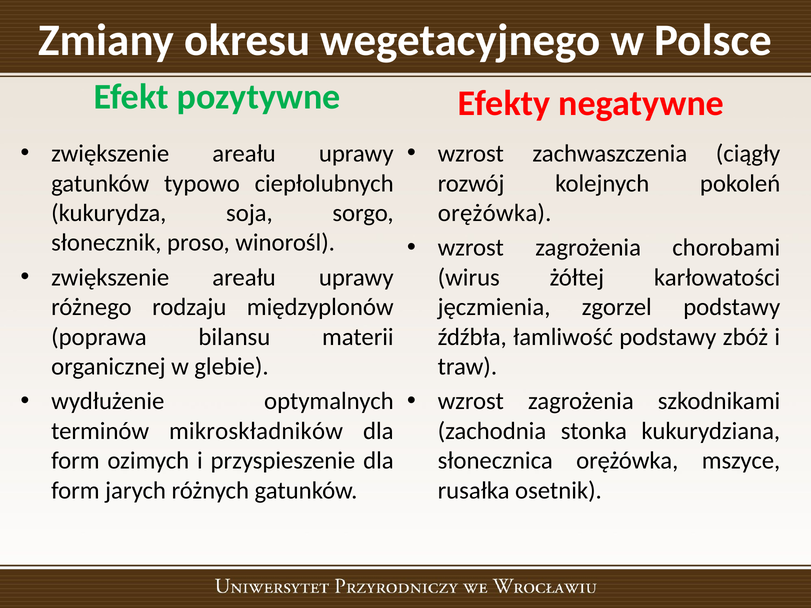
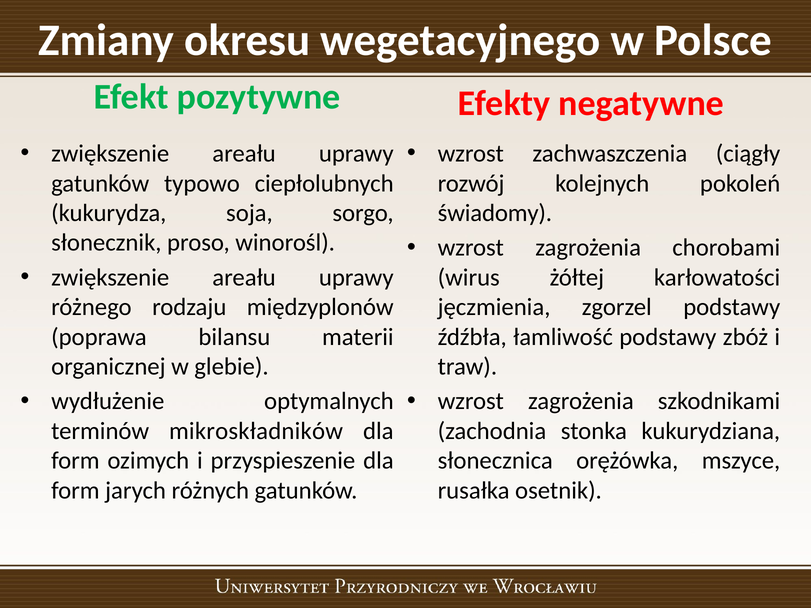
orężówka at (495, 213): orężówka -> świadomy
